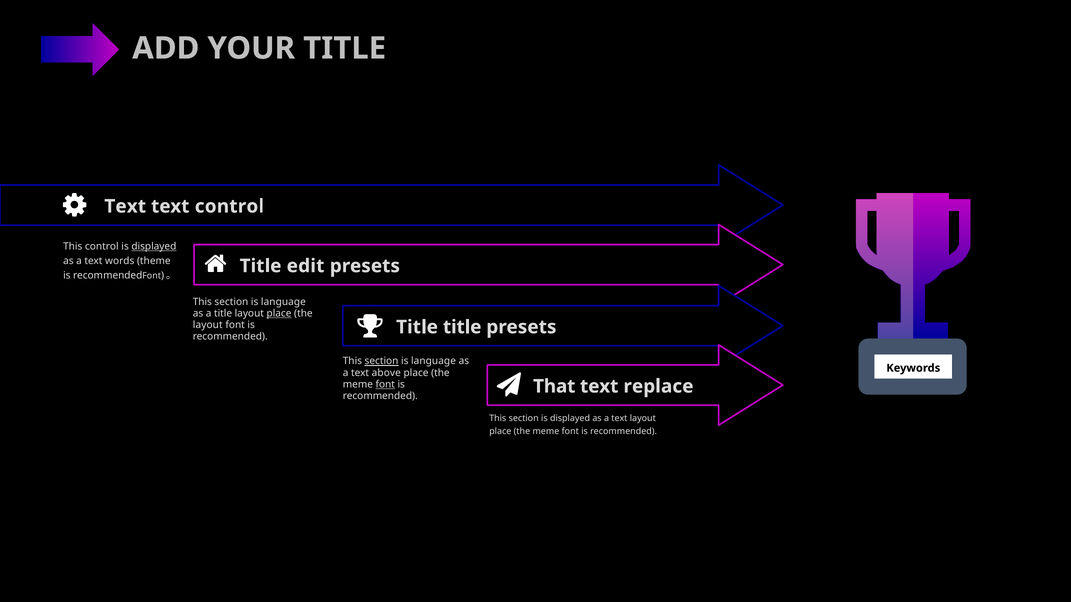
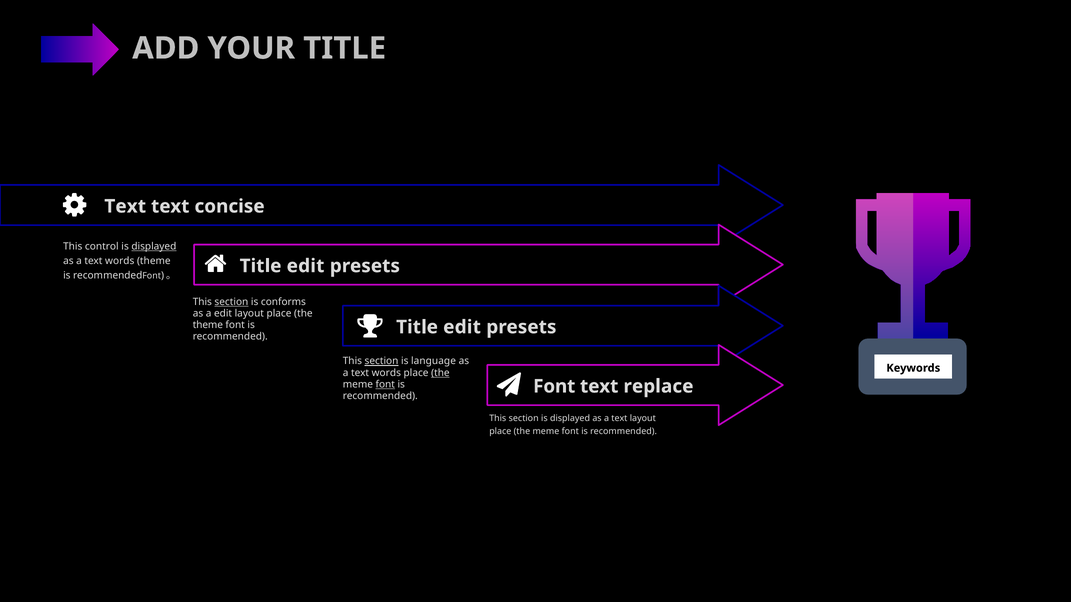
text control: control -> concise
section at (231, 302) underline: none -> present
language at (283, 302): language -> conforms
a title: title -> edit
place at (279, 314) underline: present -> none
layout at (208, 325): layout -> theme
title at (462, 327): title -> edit
above at (386, 373): above -> words
the at (440, 373) underline: none -> present
That at (554, 387): That -> Font
